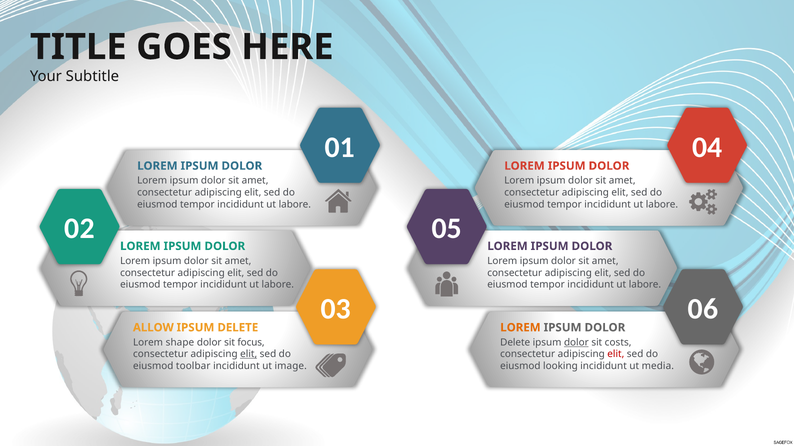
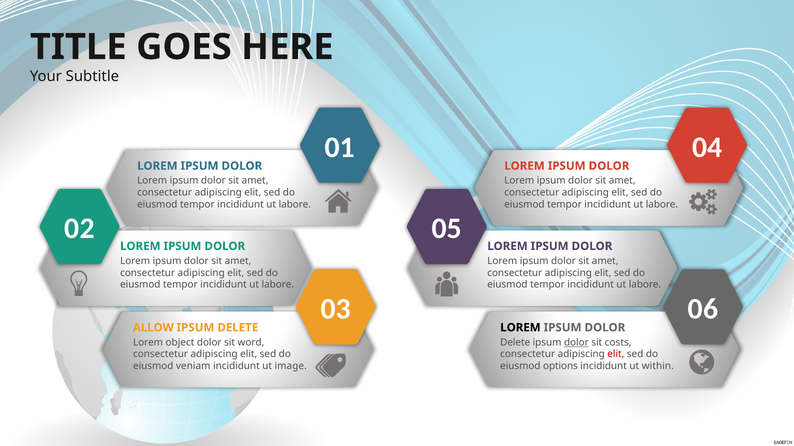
LOREM at (520, 328) colour: orange -> black
shape: shape -> object
focus: focus -> word
elit at (249, 355) underline: present -> none
toolbar: toolbar -> veniam
looking: looking -> options
media: media -> within
